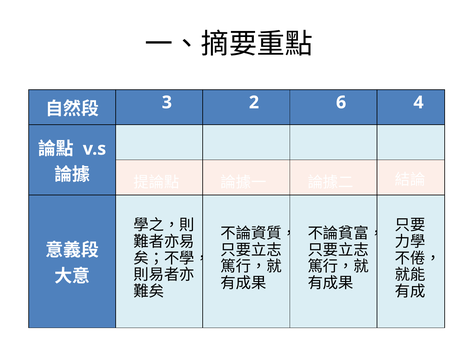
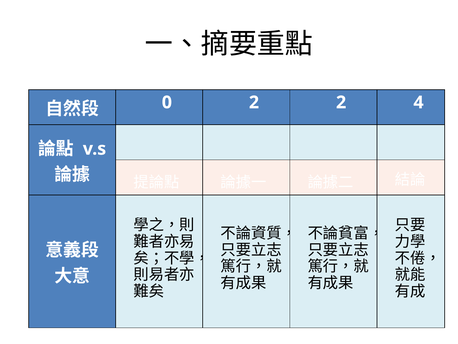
3: 3 -> 0
2 6: 6 -> 2
